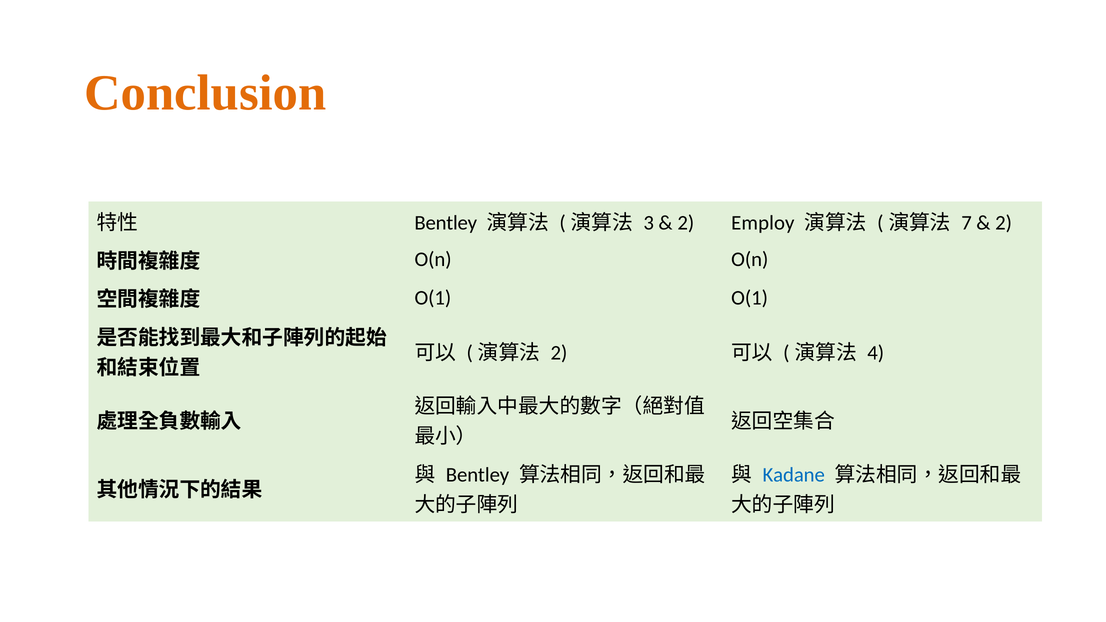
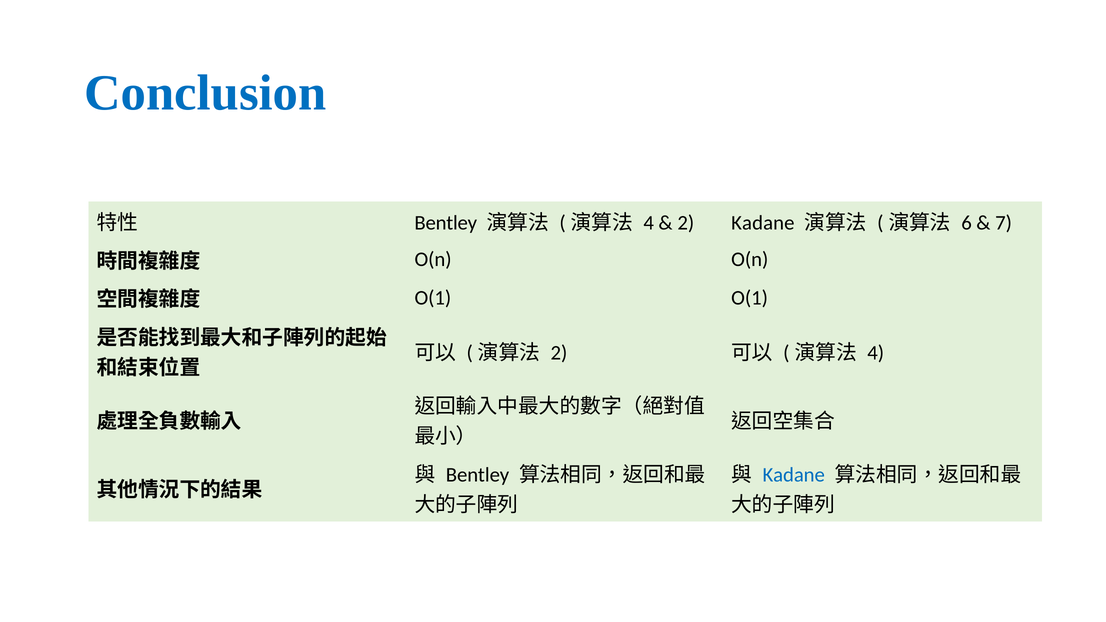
Conclusion colour: orange -> blue
3 at (649, 223): 3 -> 4
2 Employ: Employ -> Kadane
7: 7 -> 6
2 at (1004, 223): 2 -> 7
